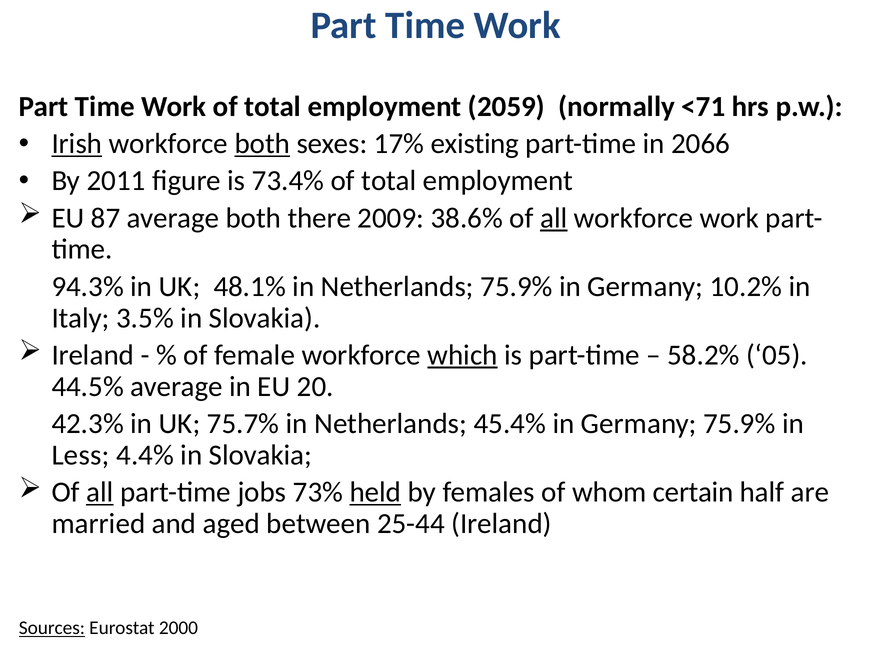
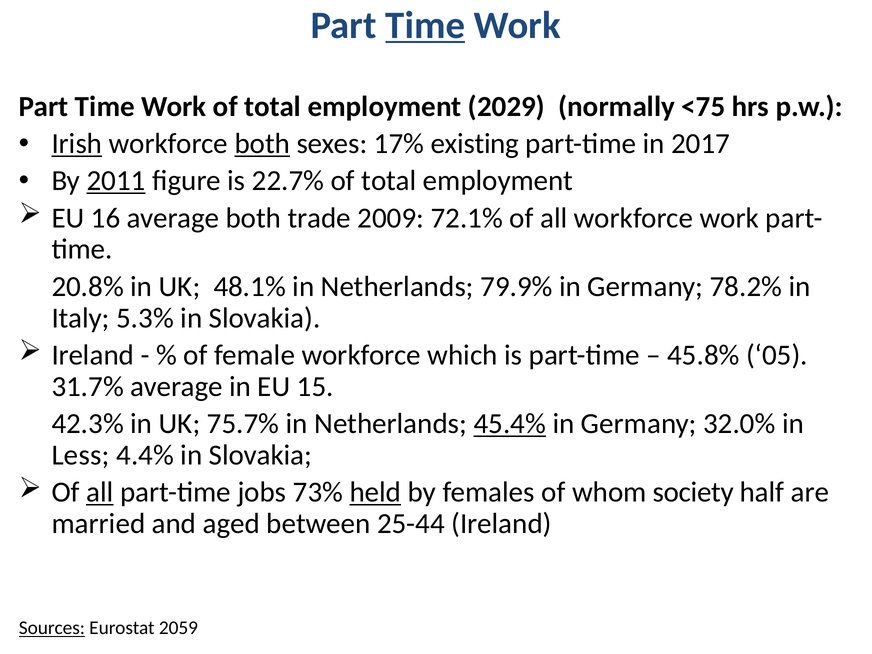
Time at (425, 25) underline: none -> present
2059: 2059 -> 2029
<71: <71 -> <75
2066: 2066 -> 2017
2011 underline: none -> present
73.4%: 73.4% -> 22.7%
87: 87 -> 16
there: there -> trade
38.6%: 38.6% -> 72.1%
all at (554, 218) underline: present -> none
94.3%: 94.3% -> 20.8%
Netherlands 75.9%: 75.9% -> 79.9%
10.2%: 10.2% -> 78.2%
3.5%: 3.5% -> 5.3%
which underline: present -> none
58.2%: 58.2% -> 45.8%
44.5%: 44.5% -> 31.7%
20: 20 -> 15
45.4% underline: none -> present
Germany 75.9%: 75.9% -> 32.0%
certain: certain -> society
2000: 2000 -> 2059
